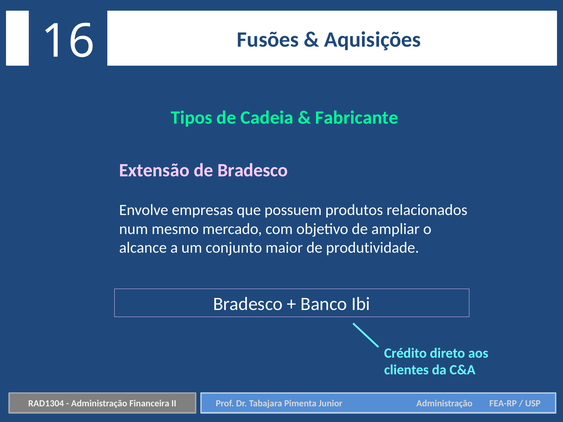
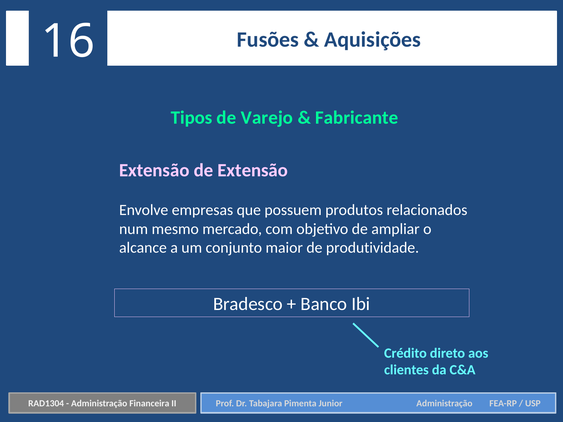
Cadeia: Cadeia -> Varejo
de Bradesco: Bradesco -> Extensão
